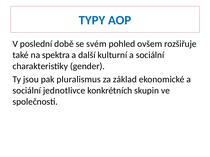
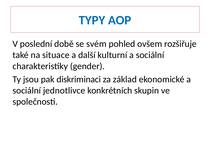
spektra: spektra -> situace
pluralismus: pluralismus -> diskriminaci
